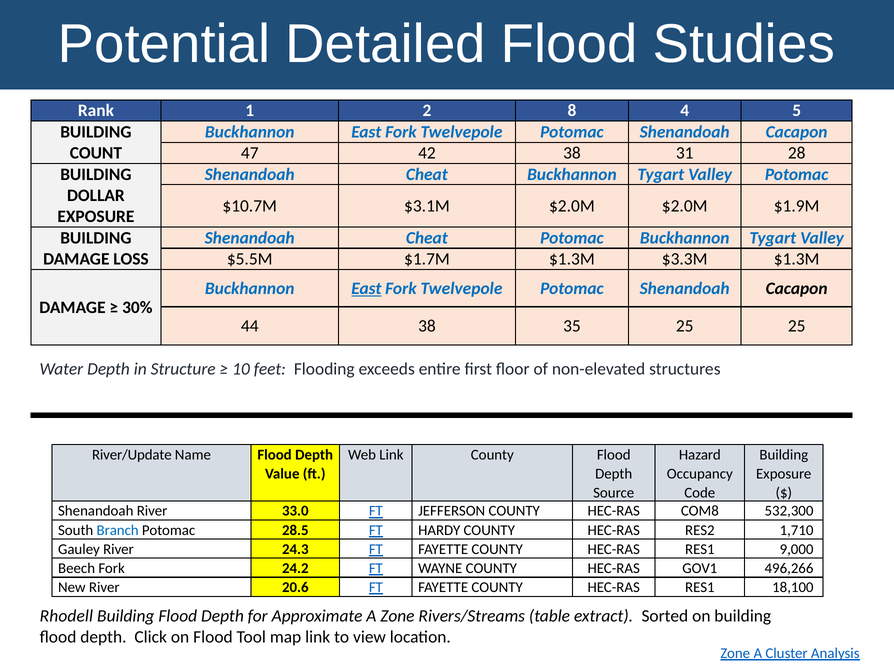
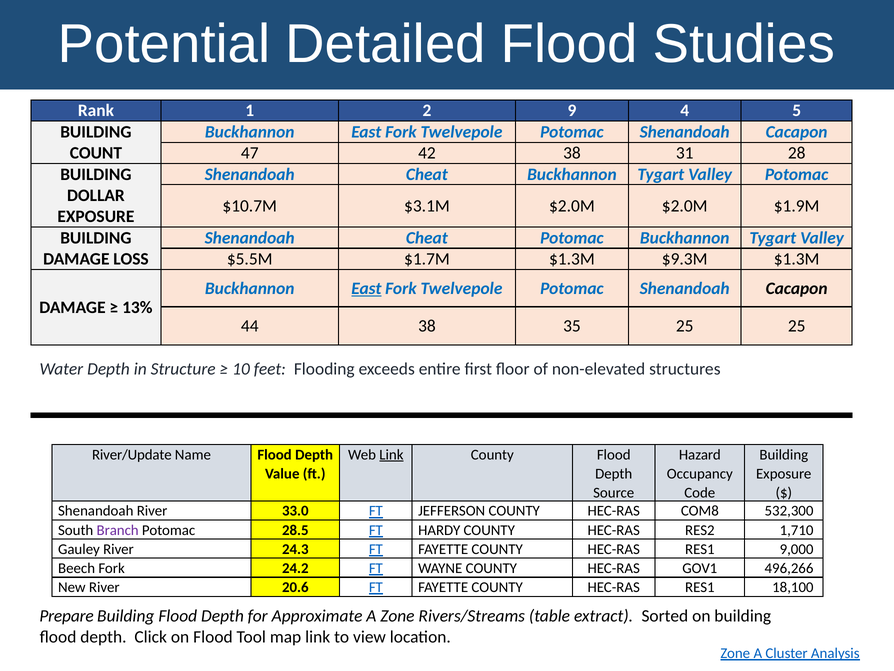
8: 8 -> 9
$3.3M: $3.3M -> $9.3M
30%: 30% -> 13%
Link at (391, 454) underline: none -> present
Branch colour: blue -> purple
Rhodell: Rhodell -> Prepare
